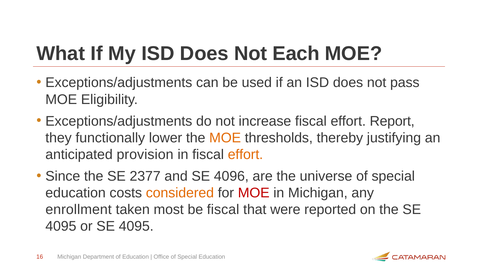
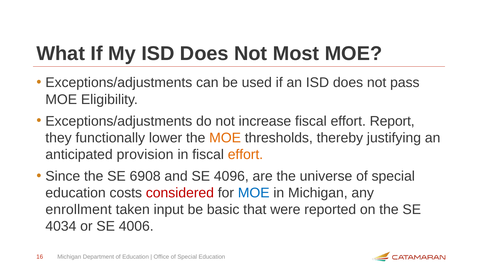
Each: Each -> Most
2377: 2377 -> 6908
considered colour: orange -> red
MOE at (254, 193) colour: red -> blue
most: most -> input
be fiscal: fiscal -> basic
4095 at (61, 226): 4095 -> 4034
or SE 4095: 4095 -> 4006
